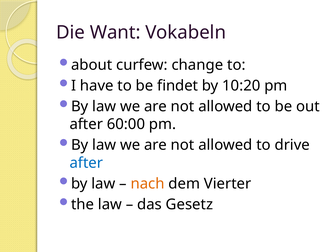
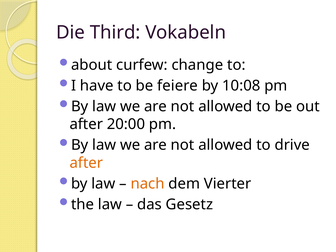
Want: Want -> Third
findet: findet -> feiere
10:20: 10:20 -> 10:08
60:00: 60:00 -> 20:00
after at (86, 163) colour: blue -> orange
